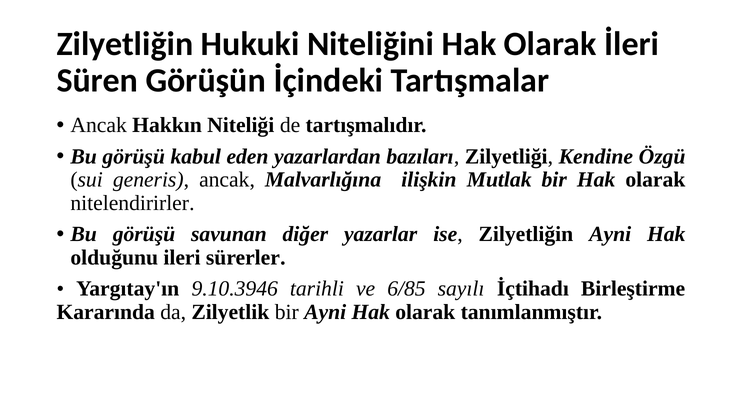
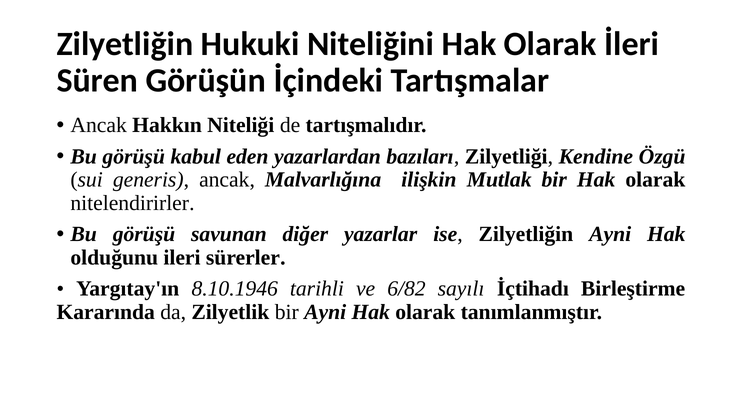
9.10.3946: 9.10.3946 -> 8.10.1946
6/85: 6/85 -> 6/82
